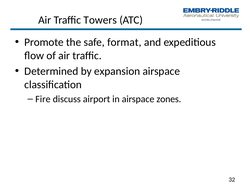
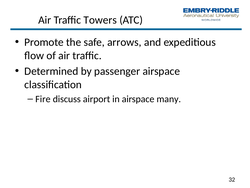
format: format -> arrows
expansion: expansion -> passenger
zones: zones -> many
